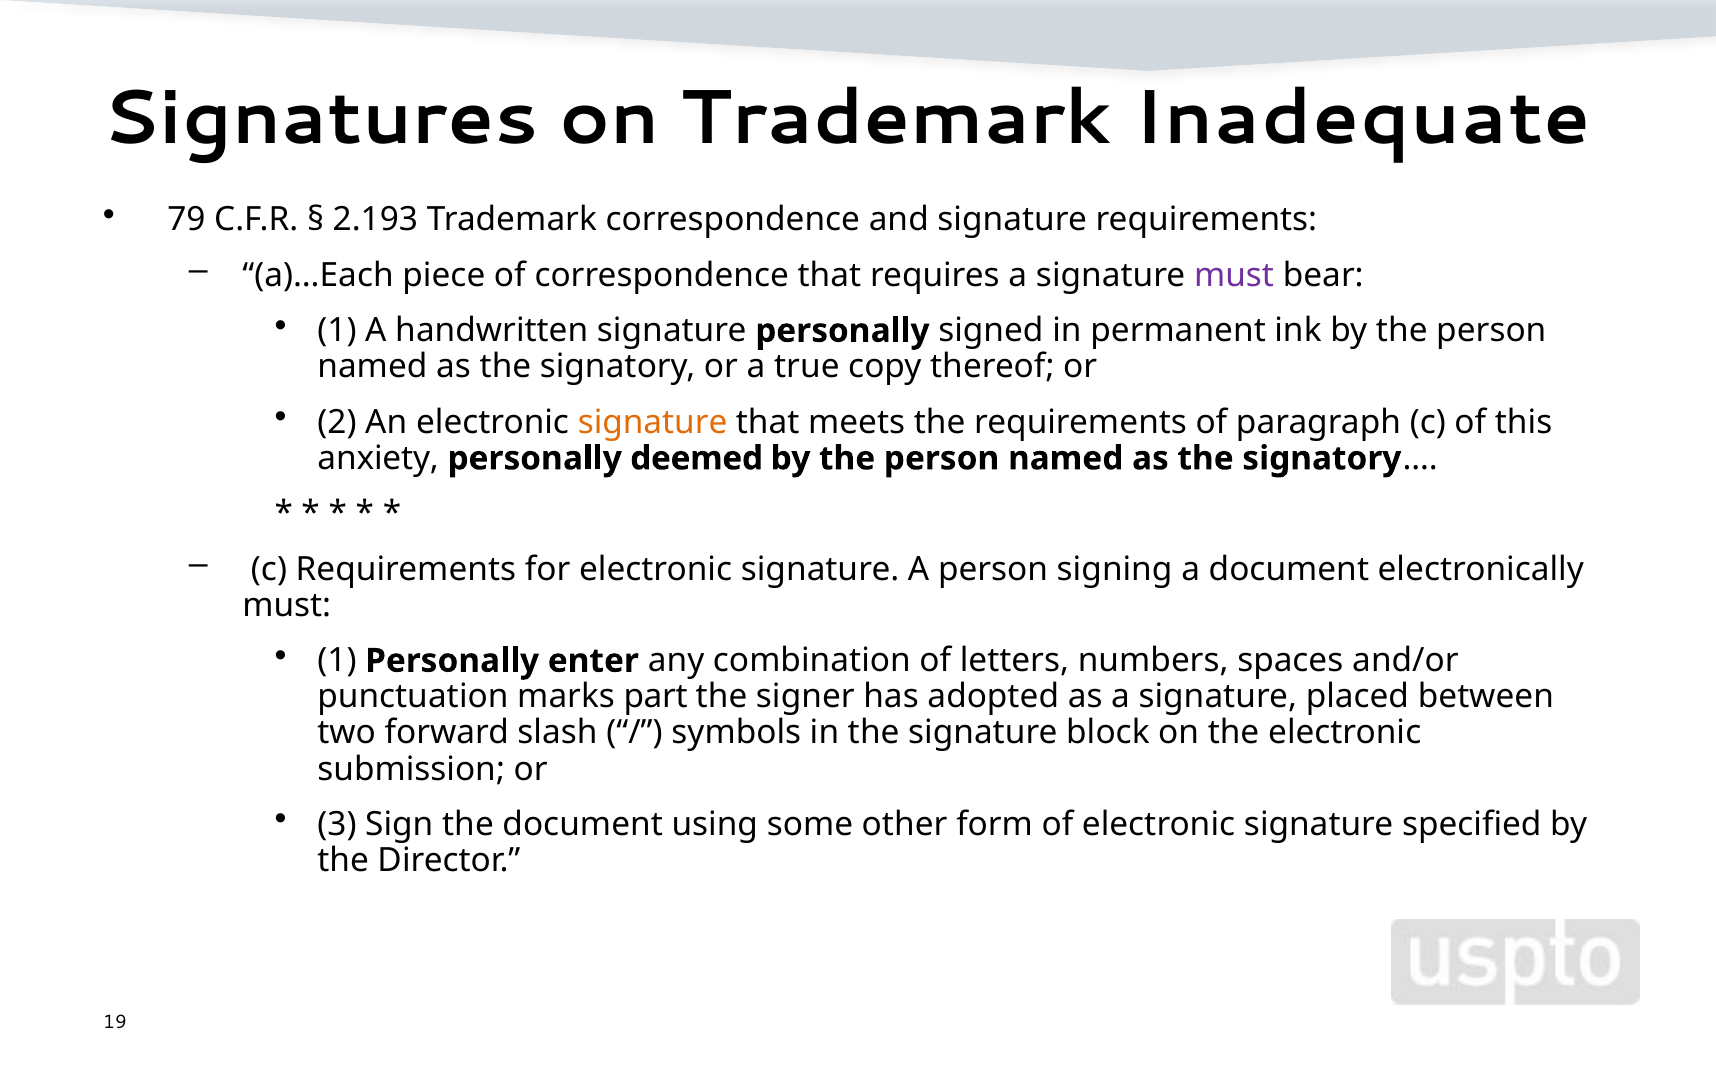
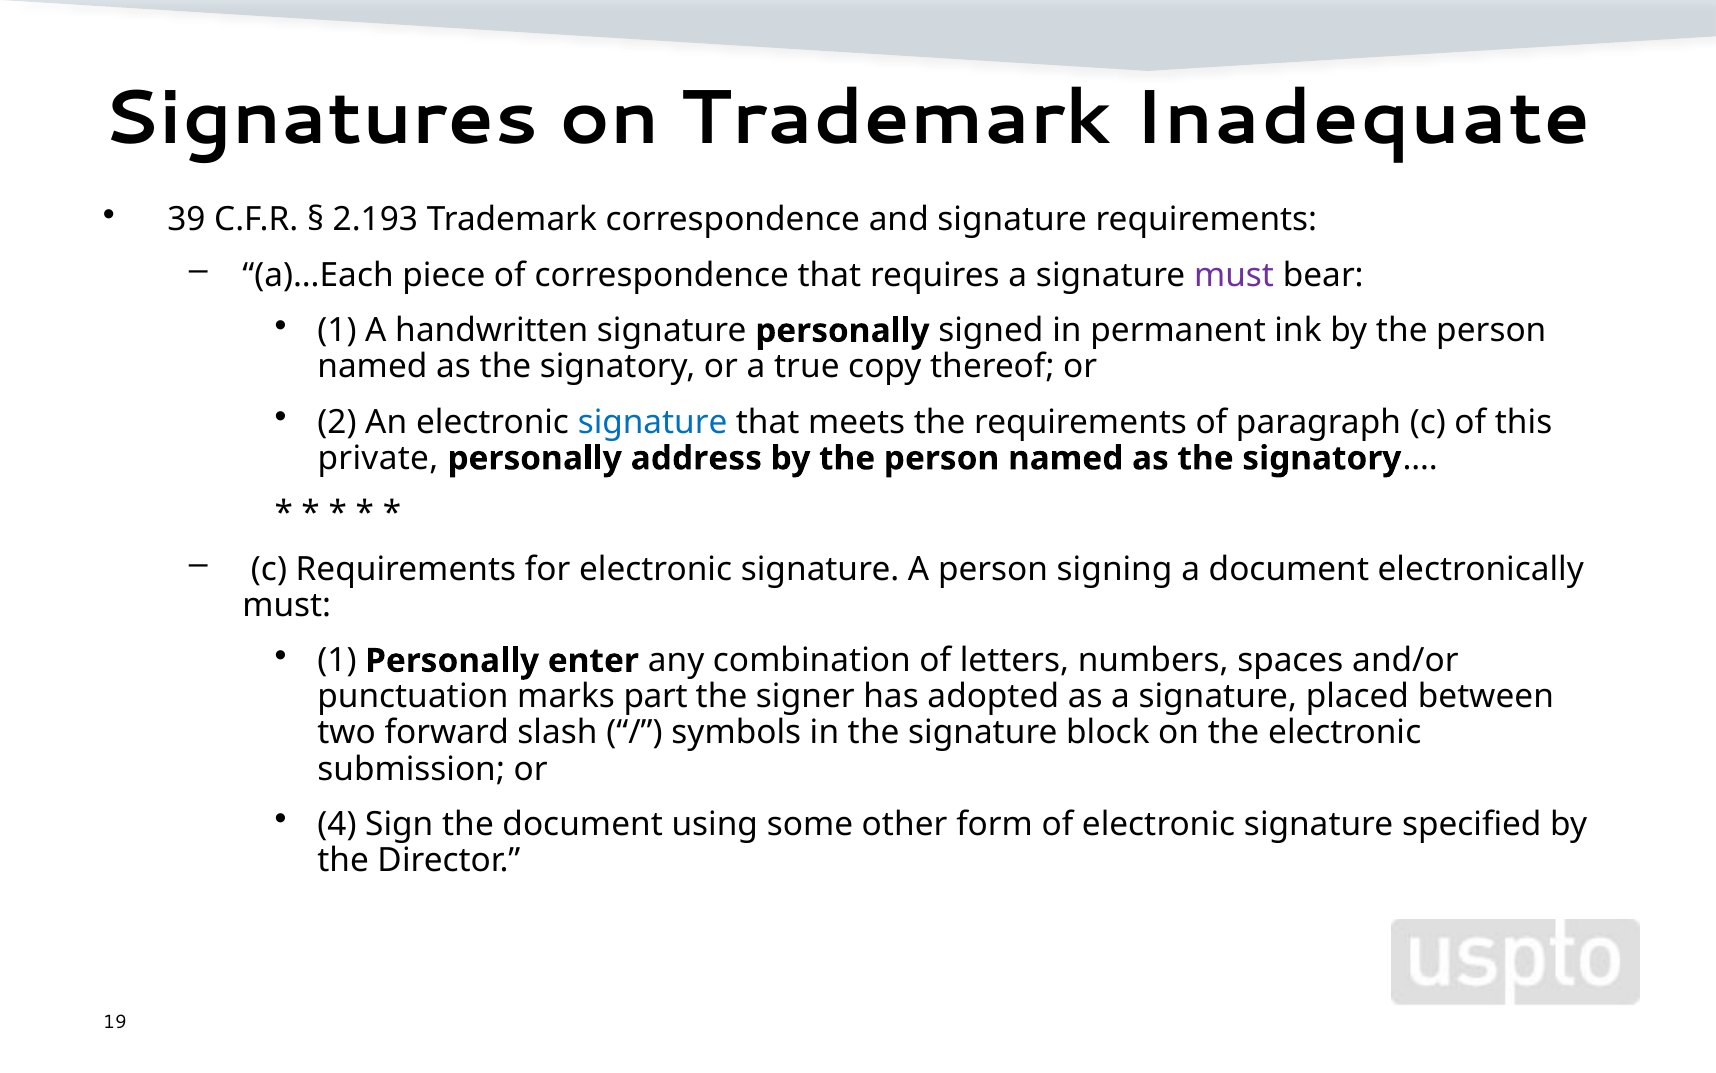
79: 79 -> 39
signature at (653, 422) colour: orange -> blue
anxiety: anxiety -> private
deemed: deemed -> address
3: 3 -> 4
